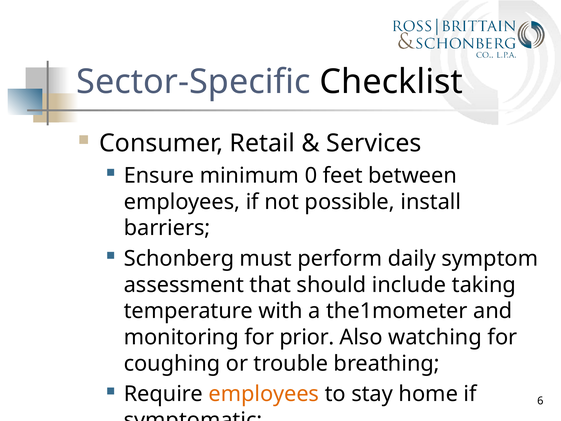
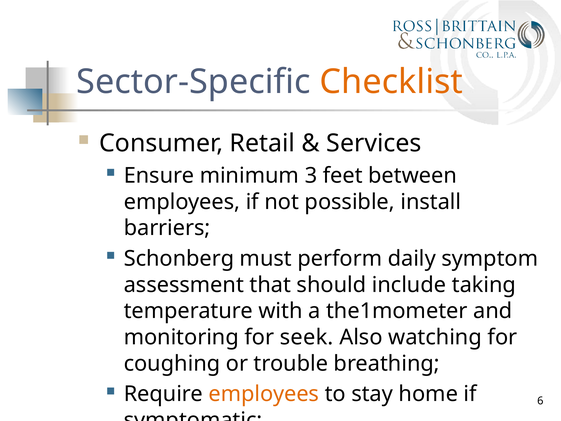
Checklist colour: black -> orange
0: 0 -> 3
prior: prior -> seek
